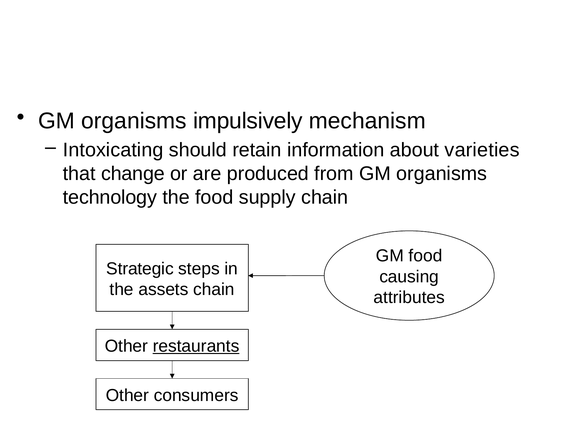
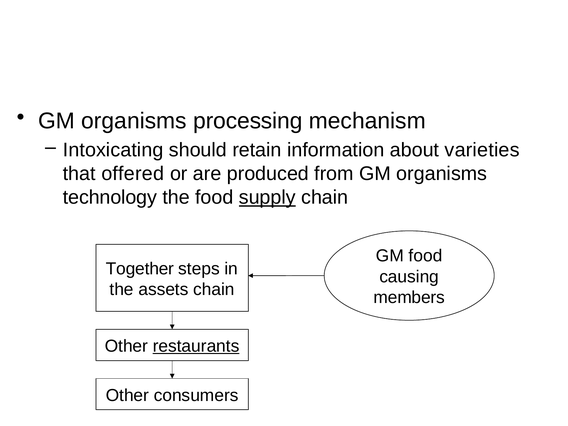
impulsively: impulsively -> processing
change: change -> offered
supply underline: none -> present
Strategic: Strategic -> Together
attributes: attributes -> members
